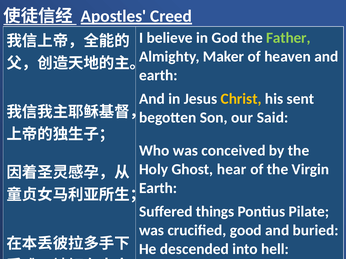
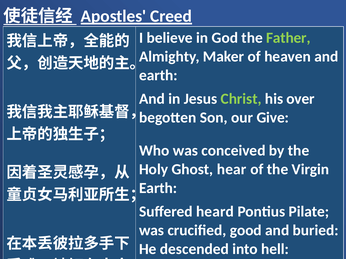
Christ colour: yellow -> light green
sent: sent -> over
Said: Said -> Give
things: things -> heard
